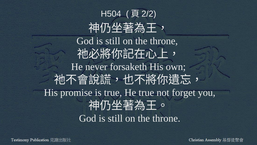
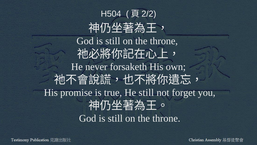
He true: true -> still
